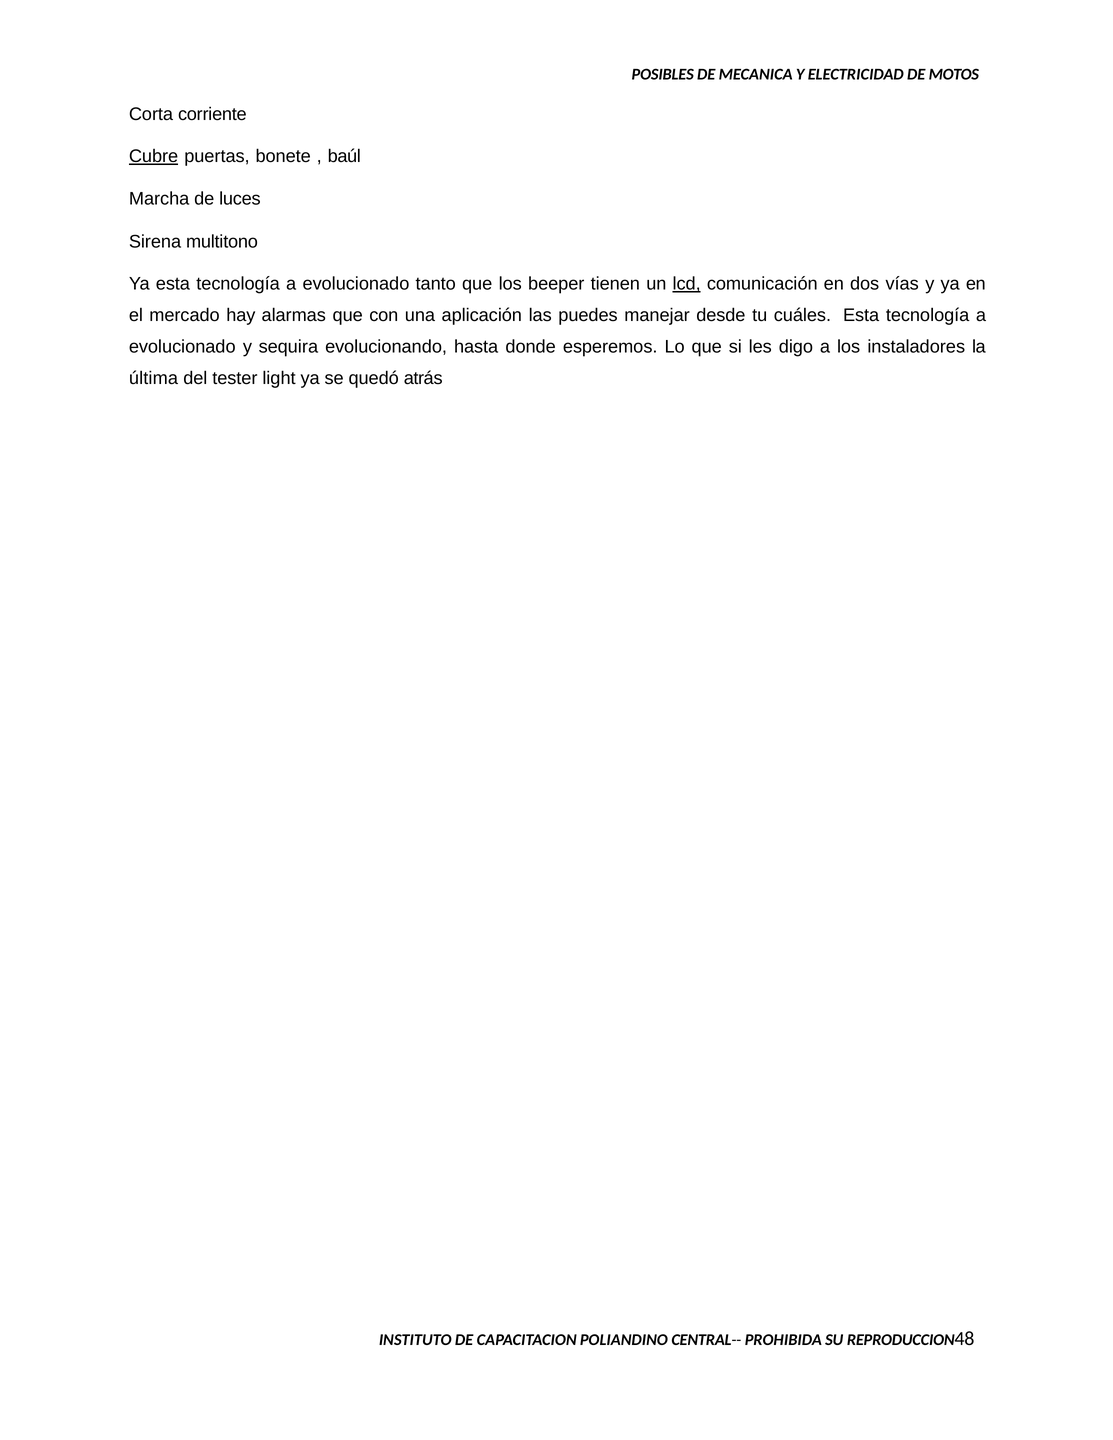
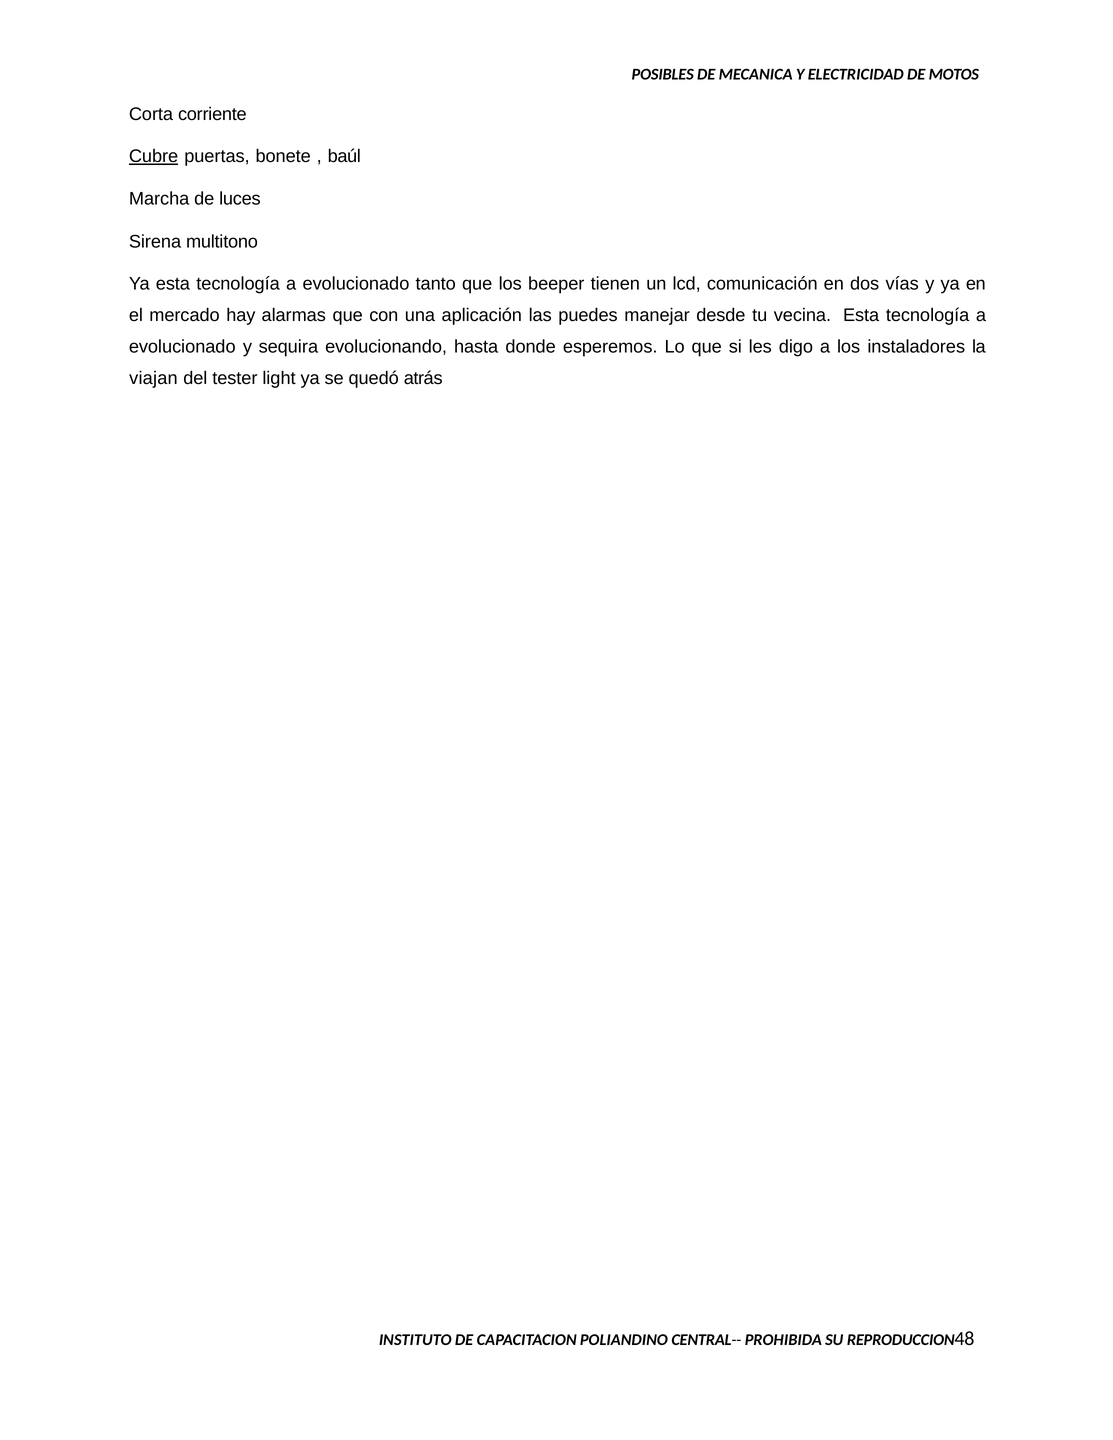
lcd underline: present -> none
cuáles: cuáles -> vecina
última: última -> viajan
